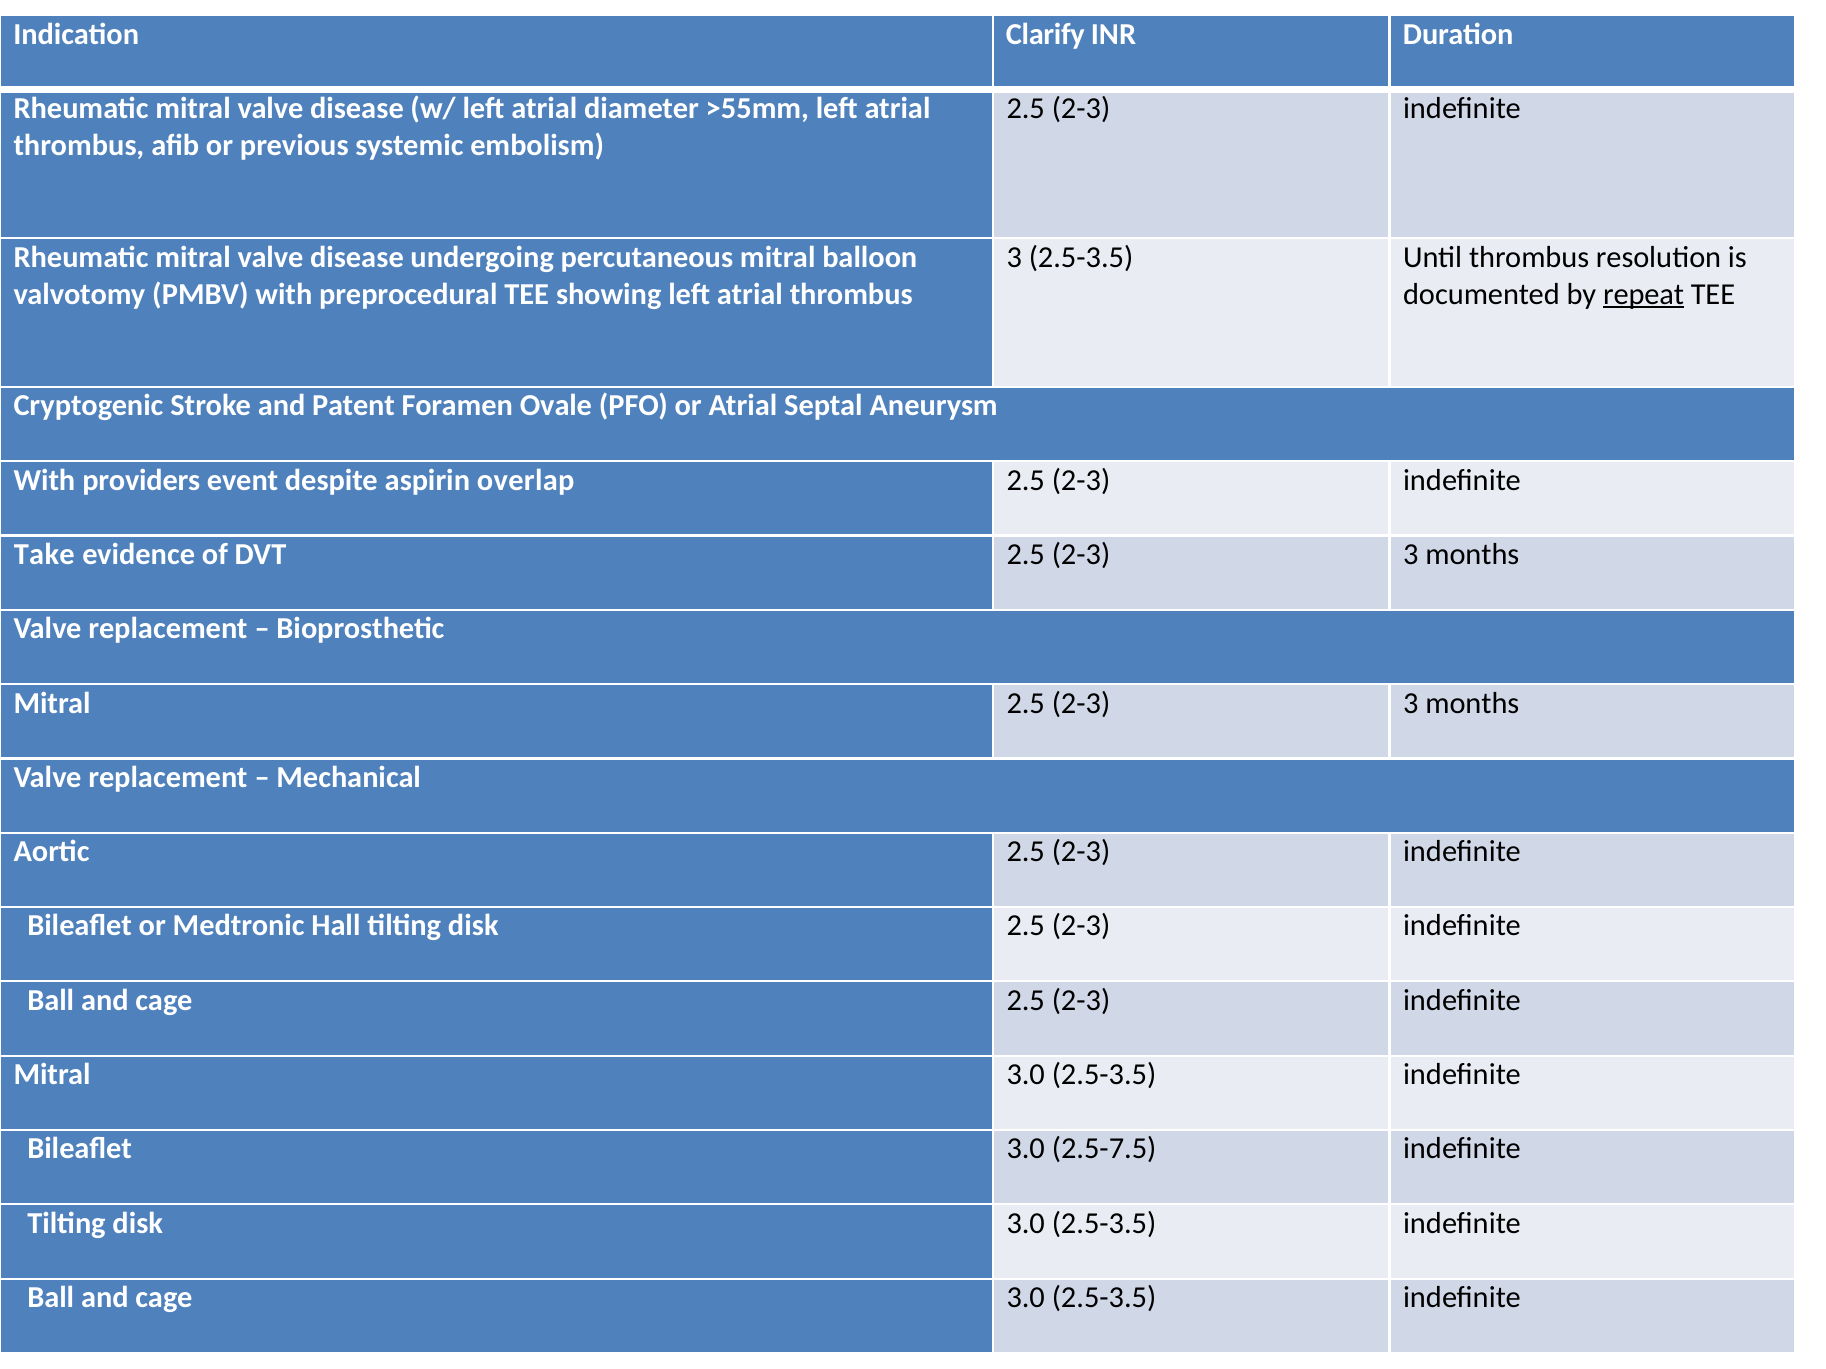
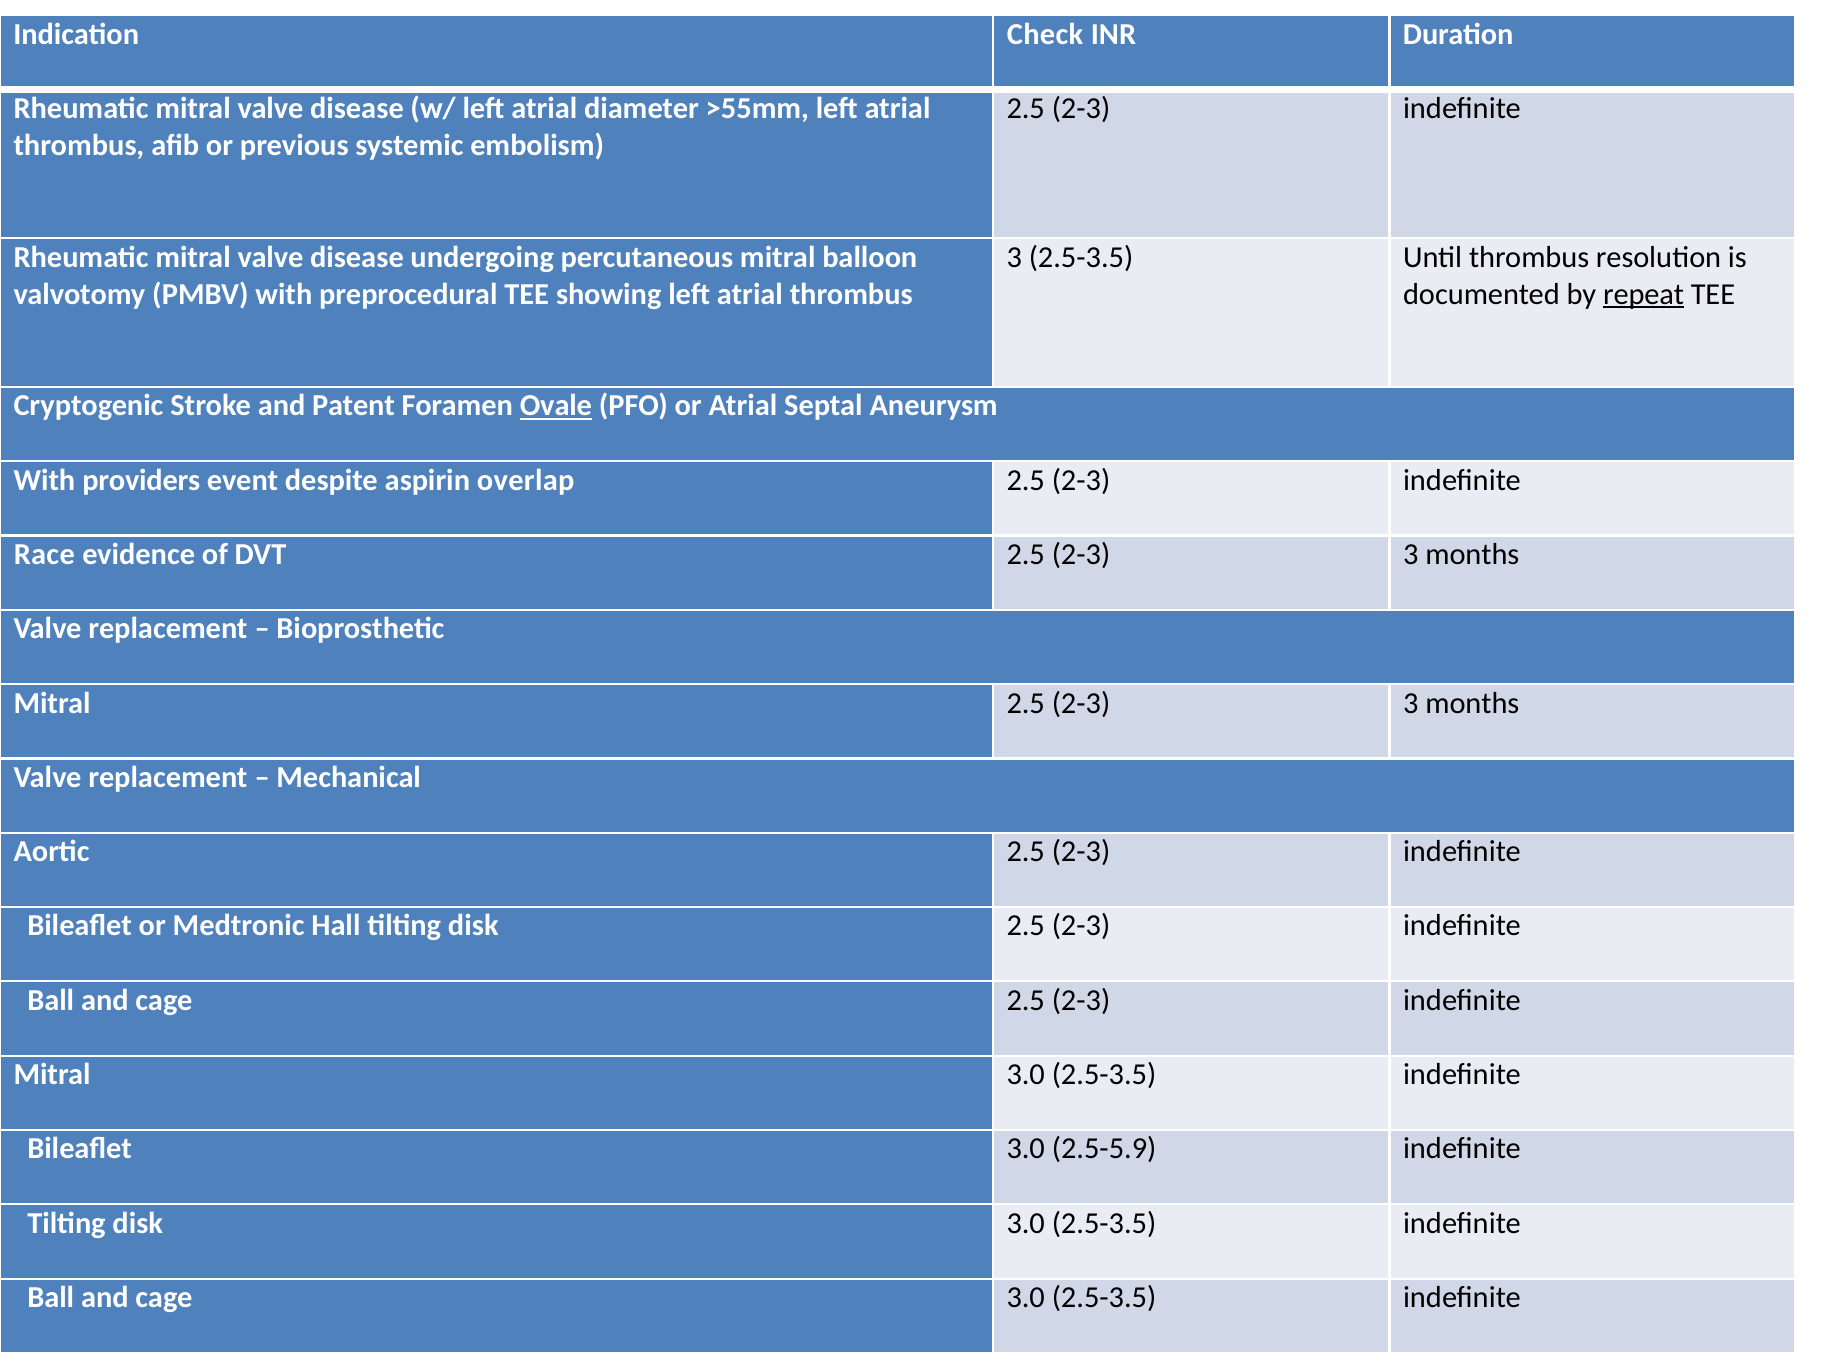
Clarify: Clarify -> Check
Ovale underline: none -> present
Take: Take -> Race
2.5-7.5: 2.5-7.5 -> 2.5-5.9
